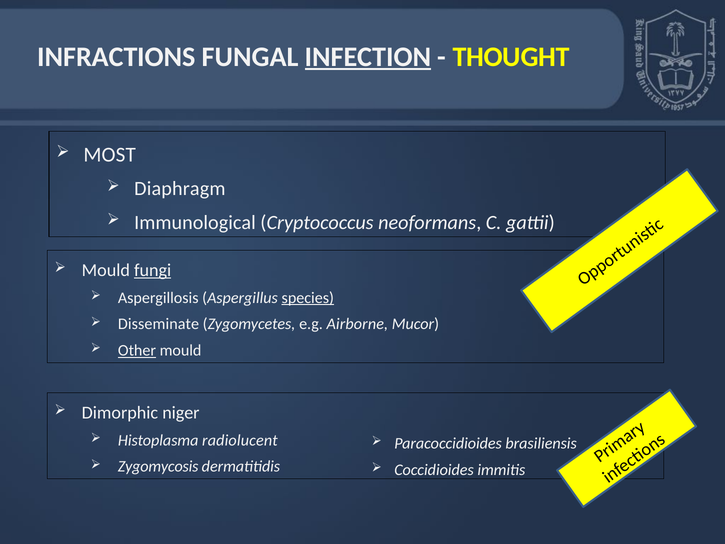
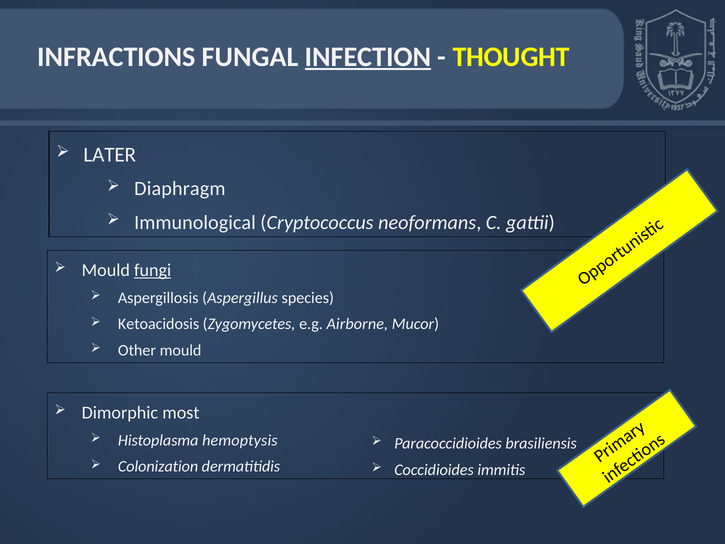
MOST: MOST -> LATER
species underline: present -> none
Disseminate: Disseminate -> Ketoacidosis
Other underline: present -> none
niger: niger -> most
radiolucent: radiolucent -> hemoptysis
Zygomycosis: Zygomycosis -> Colonization
